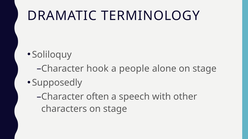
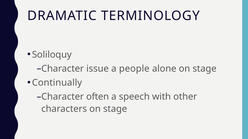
hook: hook -> issue
Supposedly: Supposedly -> Continually
